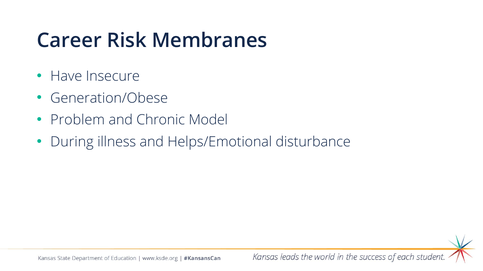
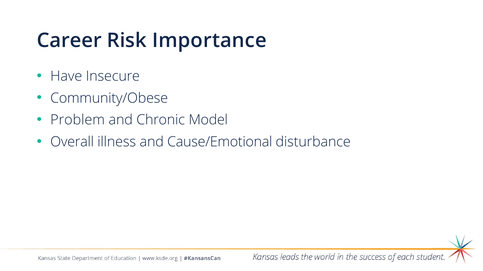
Membranes: Membranes -> Importance
Generation/Obese: Generation/Obese -> Community/Obese
During: During -> Overall
Helps/Emotional: Helps/Emotional -> Cause/Emotional
